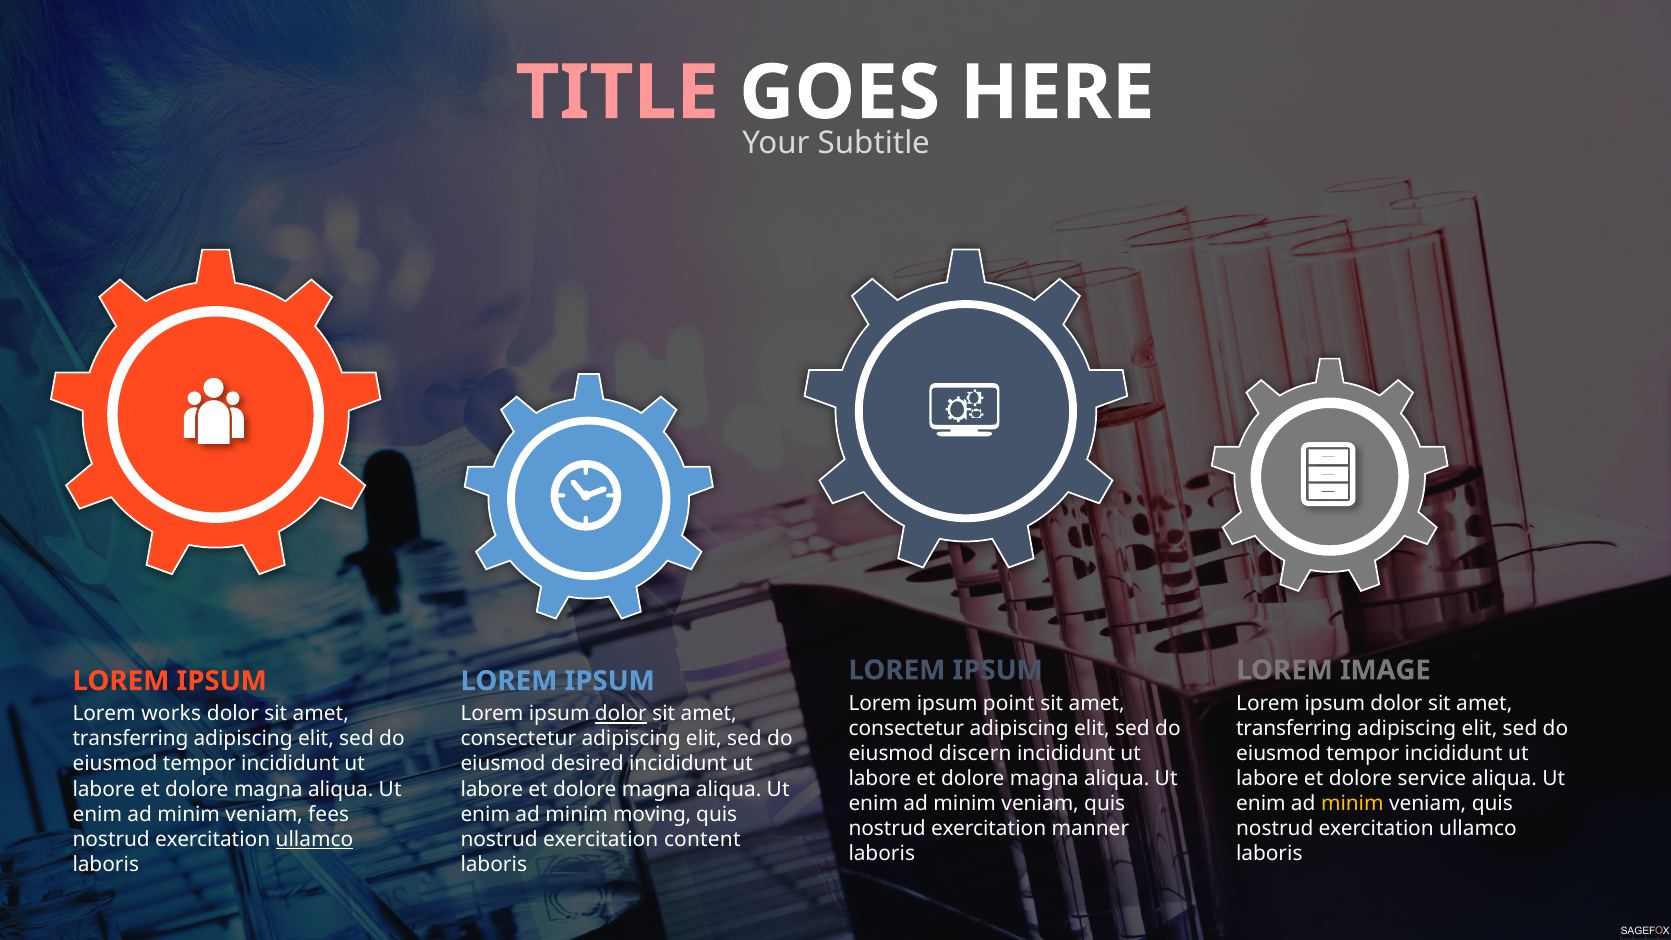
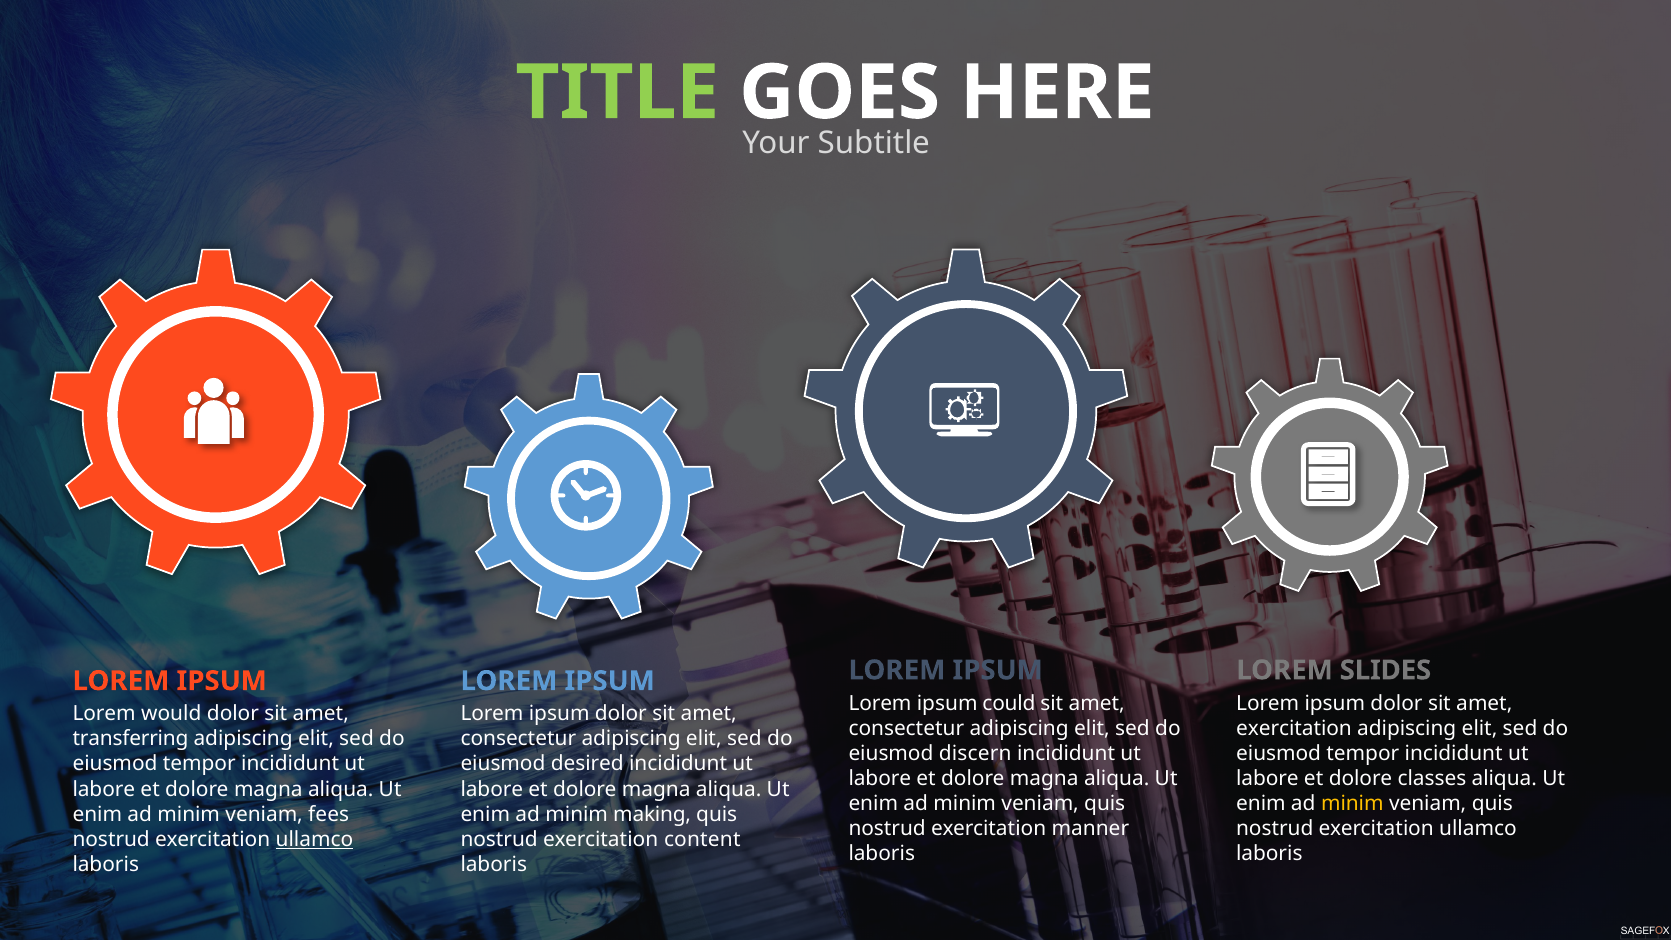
TITLE colour: pink -> light green
IMAGE: IMAGE -> SLIDES
point: point -> could
works: works -> would
dolor at (621, 714) underline: present -> none
transferring at (1294, 728): transferring -> exercitation
service: service -> classes
moving: moving -> making
